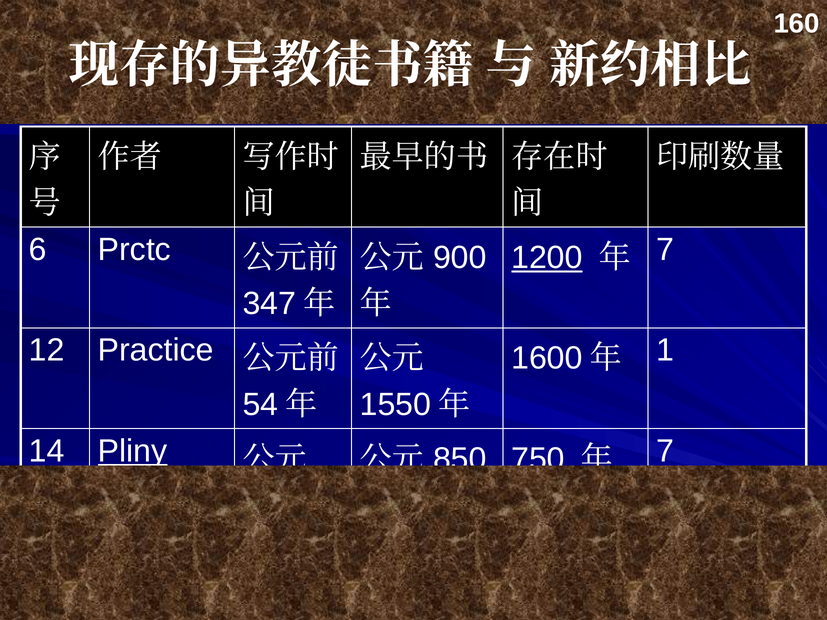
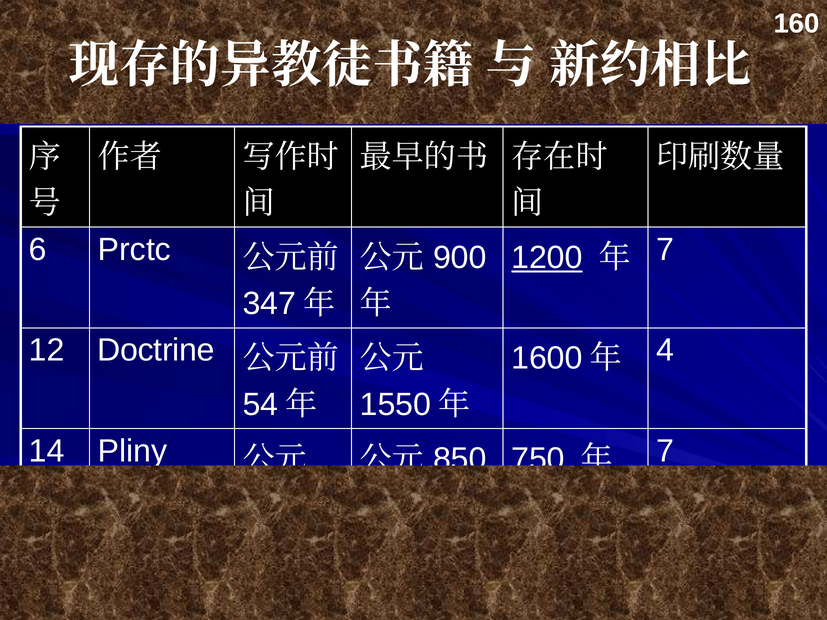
Practice: Practice -> Doctrine
1: 1 -> 4
Pliny underline: present -> none
